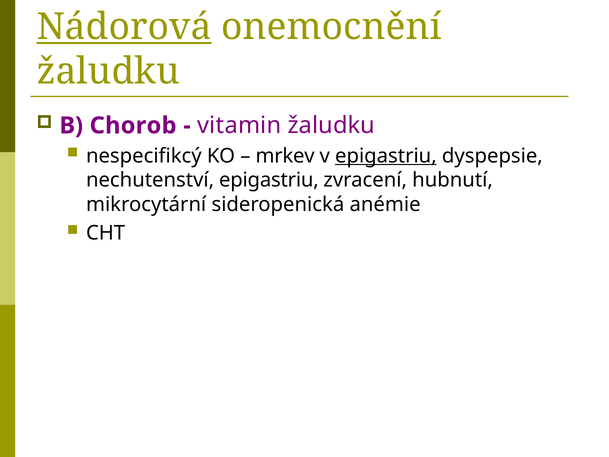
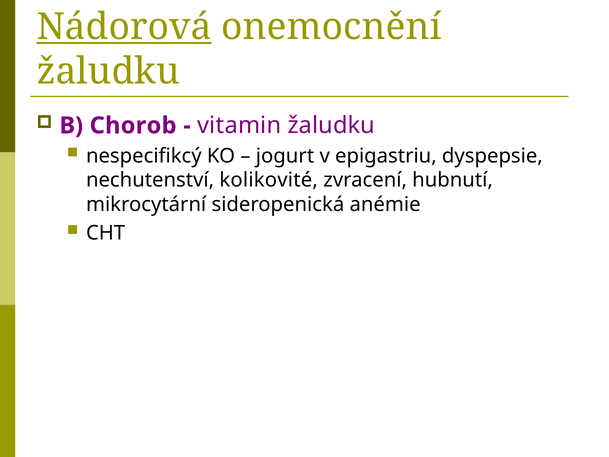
mrkev: mrkev -> jogurt
epigastriu at (386, 156) underline: present -> none
nechutenství epigastriu: epigastriu -> kolikovité
